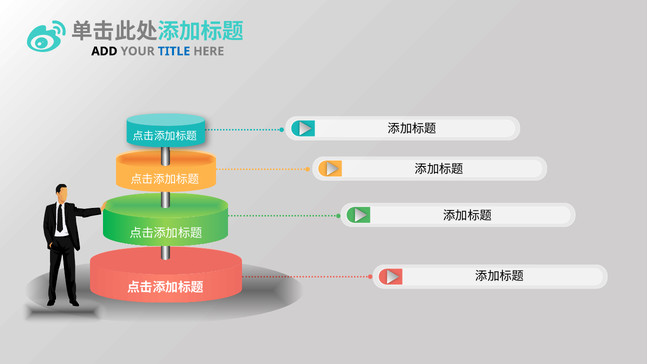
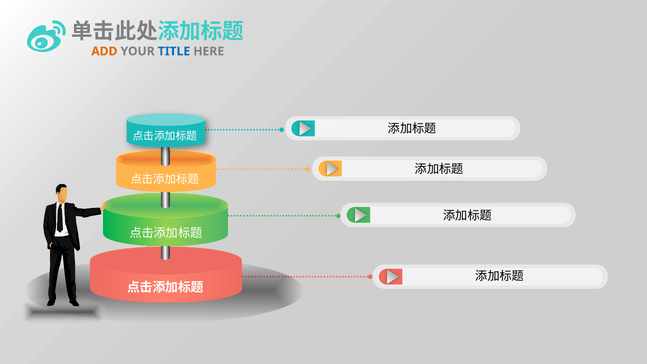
ADD colour: black -> orange
